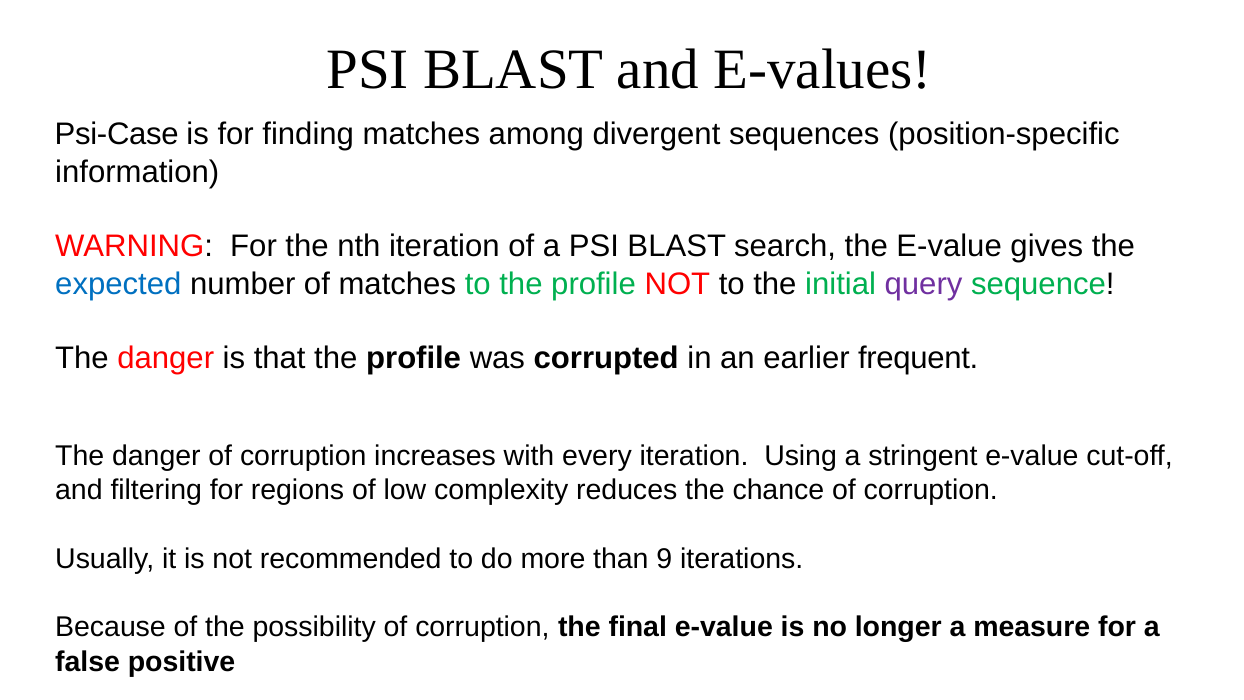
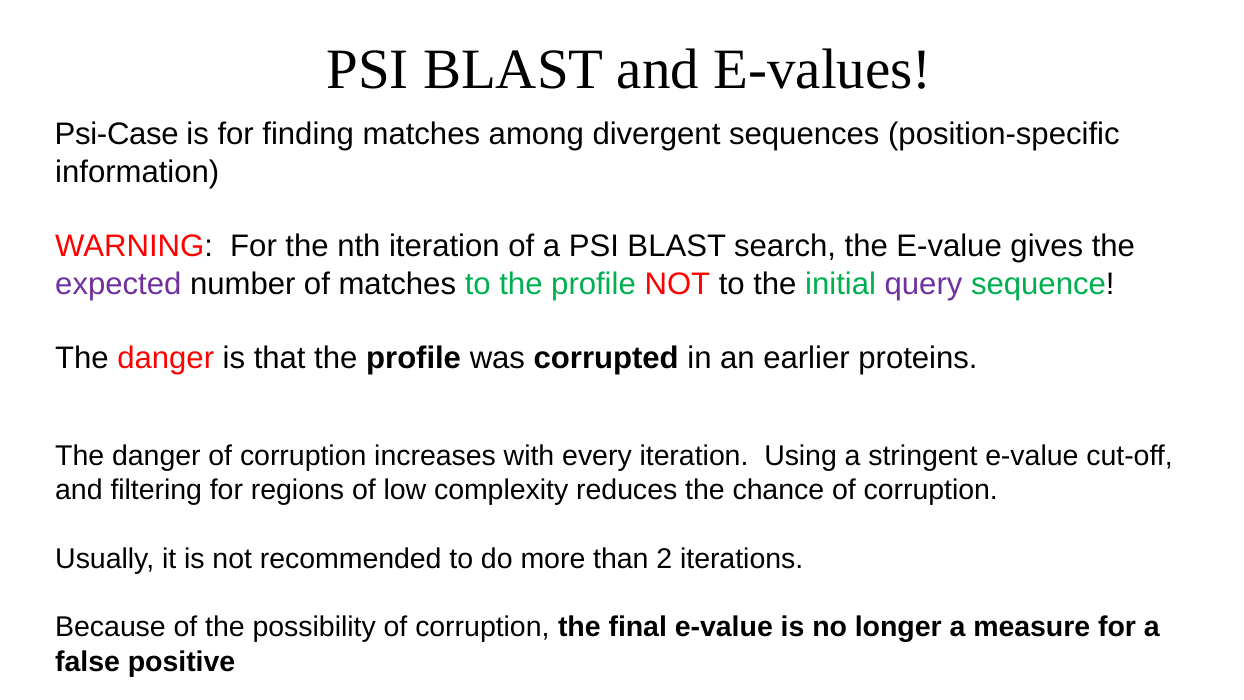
expected colour: blue -> purple
frequent: frequent -> proteins
9: 9 -> 2
